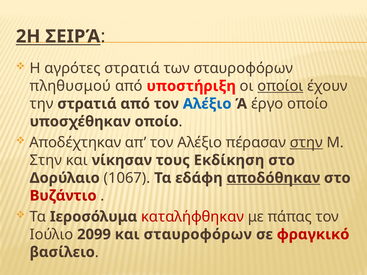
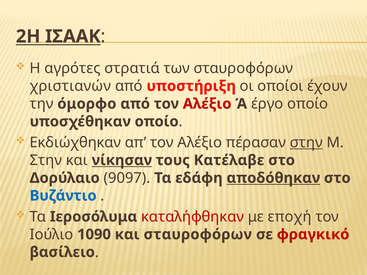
ΣΕΙΡΆ: ΣΕΙΡΆ -> ΙΣΑΑΚ
πληθυσμού: πληθυσμού -> χριστιανών
οποίοι underline: present -> none
την στρατιά: στρατιά -> όμορφο
Αλέξιο at (207, 104) colour: blue -> red
Αποδέχτηκαν: Αποδέχτηκαν -> Εκδιώχθηκαν
νίκησαν underline: none -> present
Εκδίκηση: Εκδίκηση -> Κατέλαβε
1067: 1067 -> 9097
Βυζάντιο colour: red -> blue
πάπας: πάπας -> εποχή
2099: 2099 -> 1090
